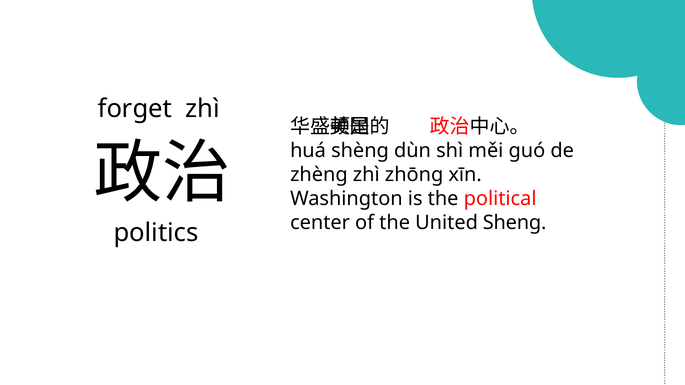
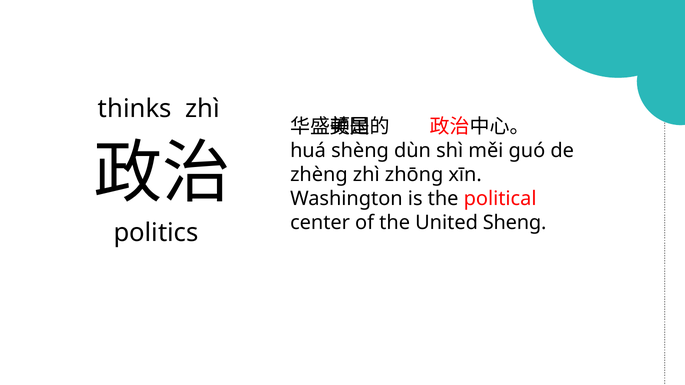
forget: forget -> thinks
